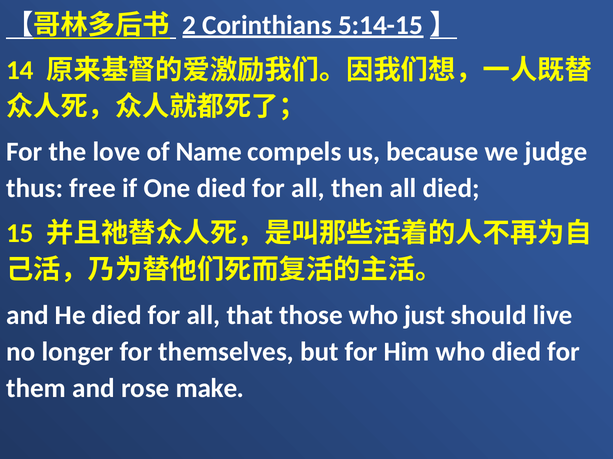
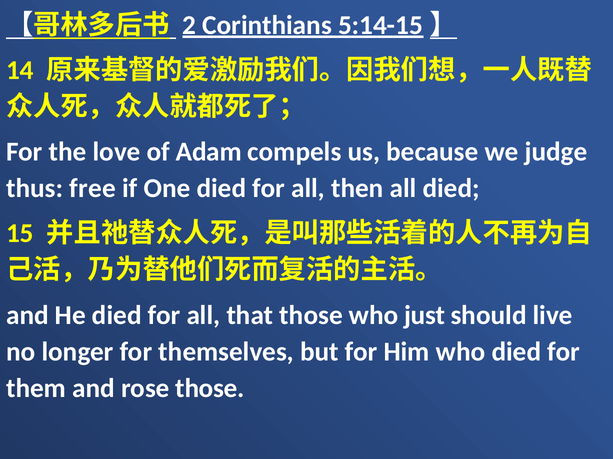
Name: Name -> Adam
rose make: make -> those
